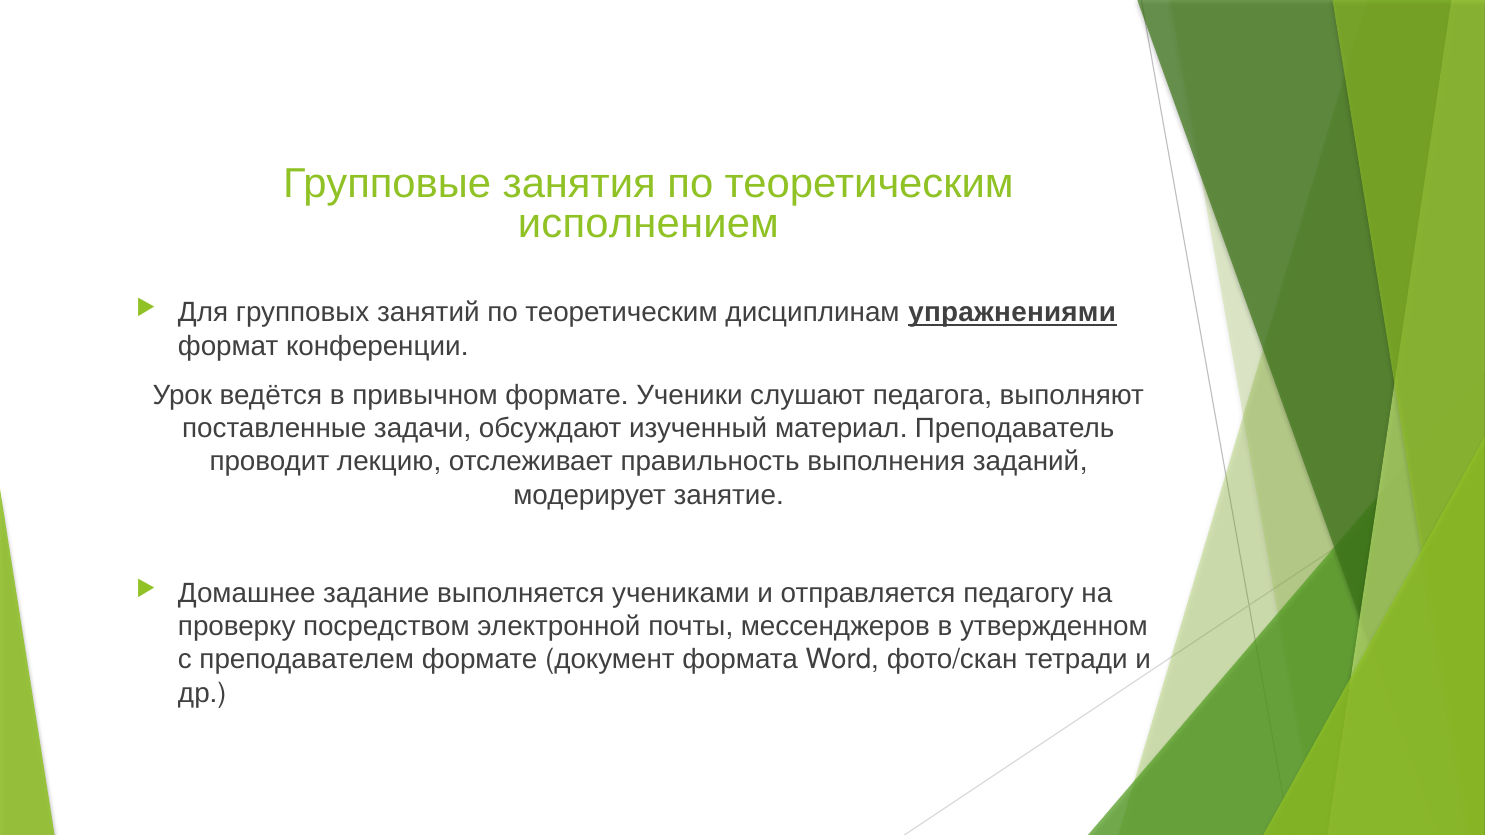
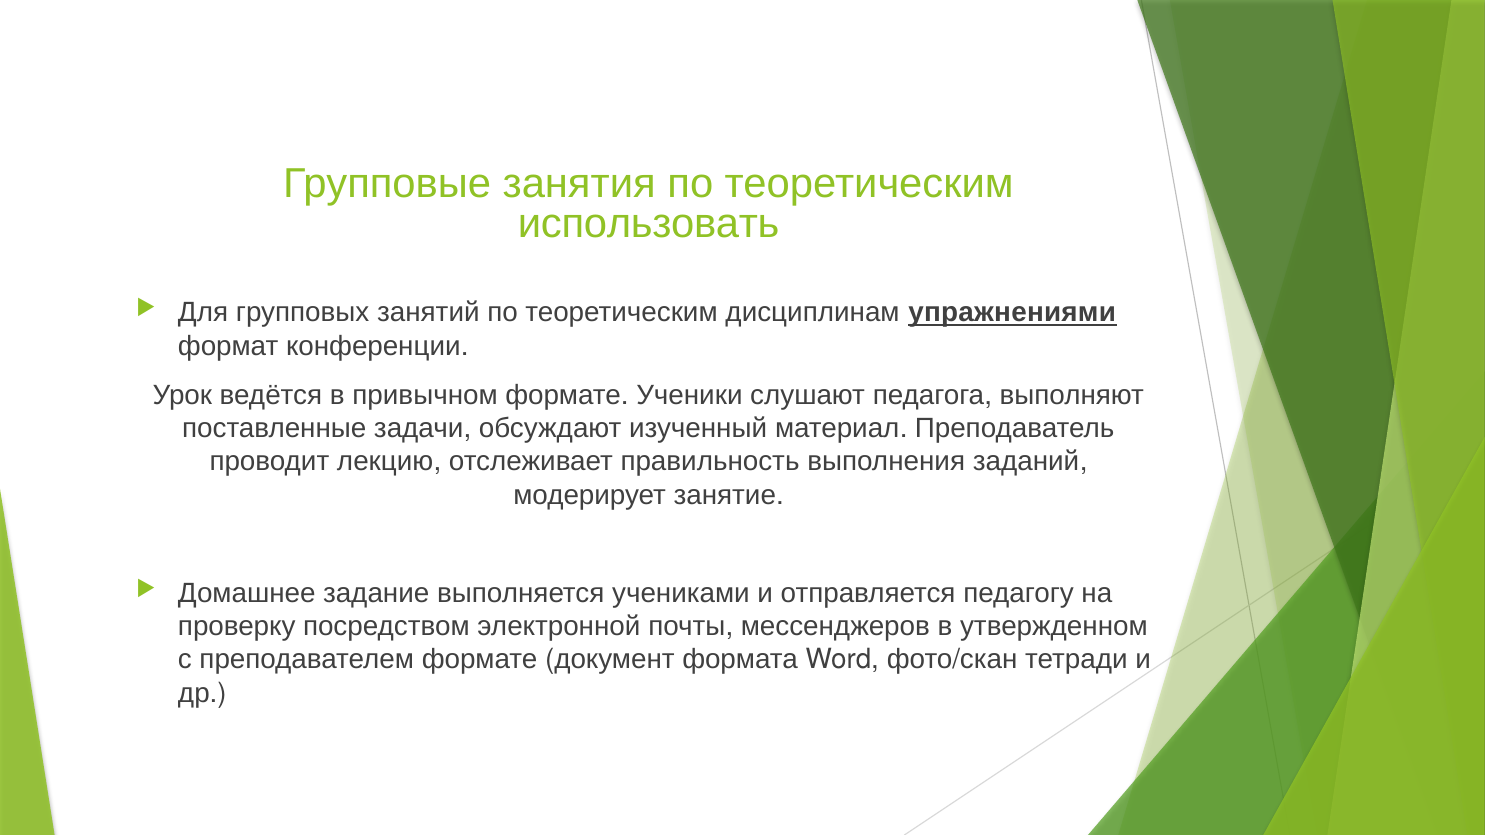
исполнением: исполнением -> использовать
